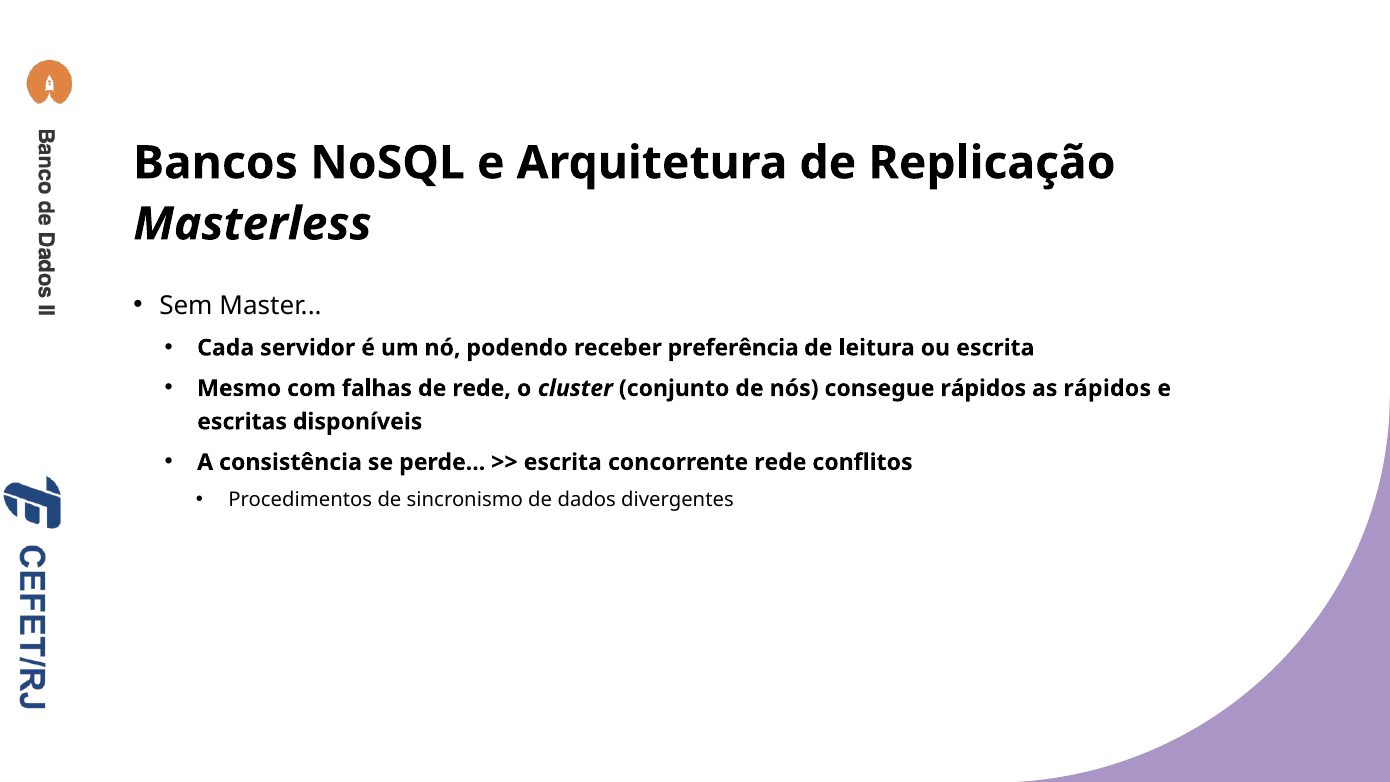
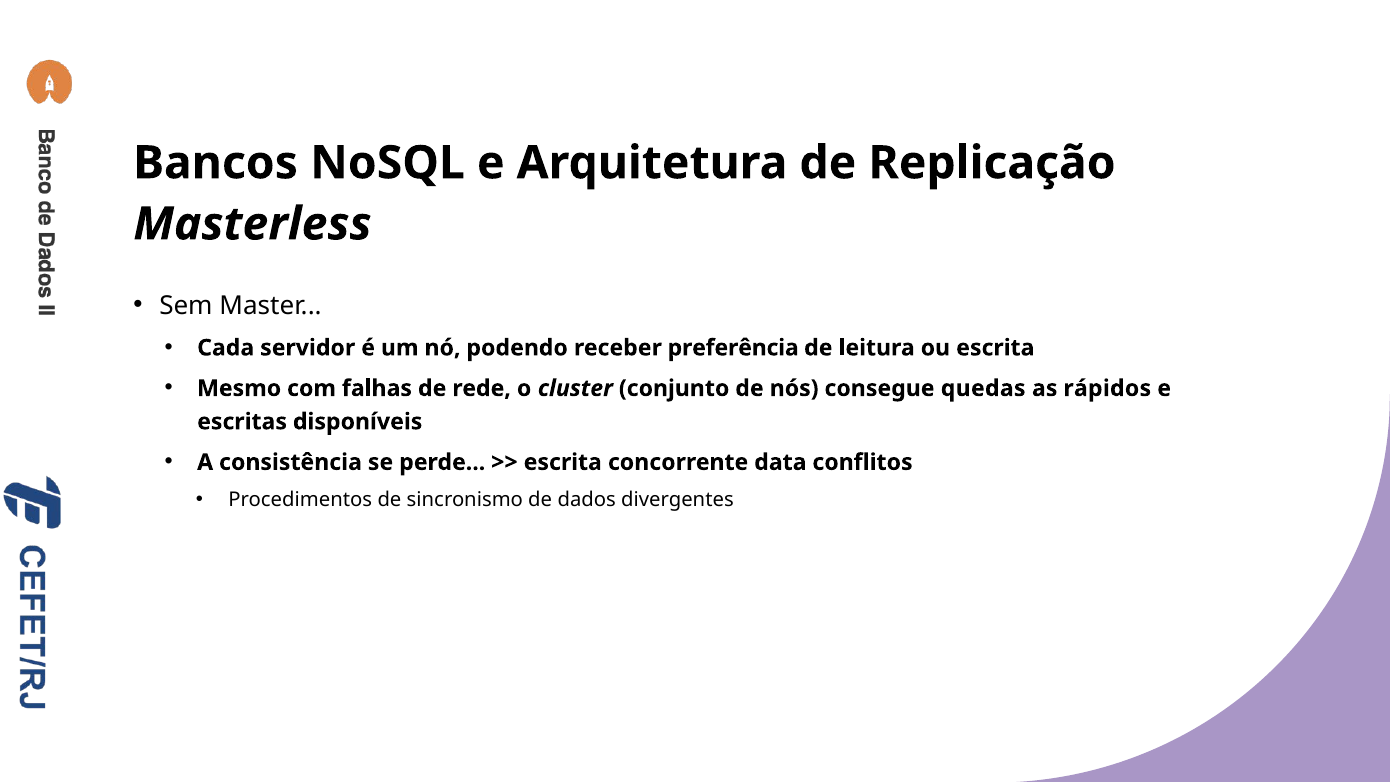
consegue rápidos: rápidos -> quedas
concorrente rede: rede -> data
